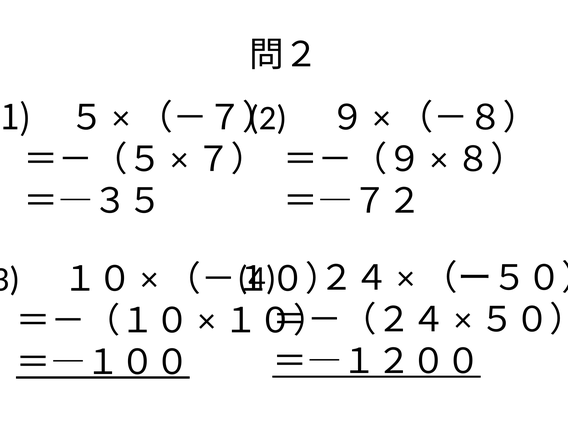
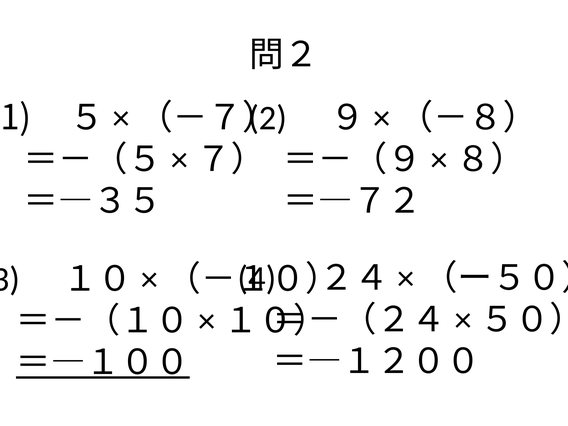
＝―１２００ underline: present -> none
